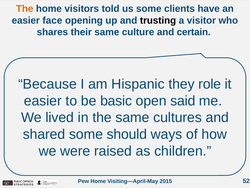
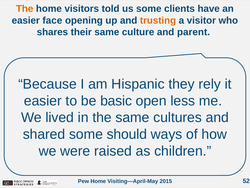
trusting colour: black -> orange
certain: certain -> parent
role: role -> rely
said: said -> less
